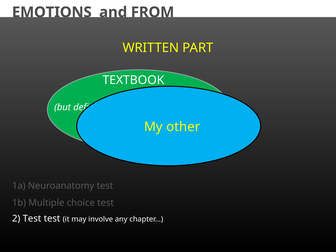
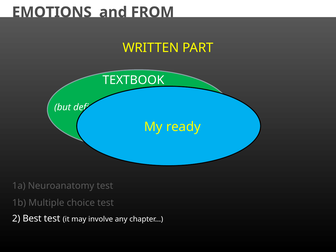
other: other -> ready
2 Test: Test -> Best
